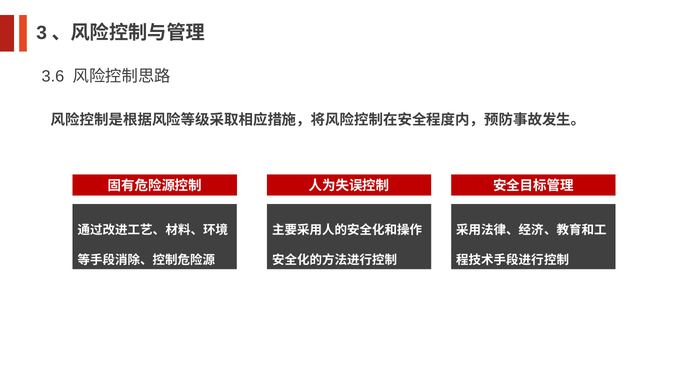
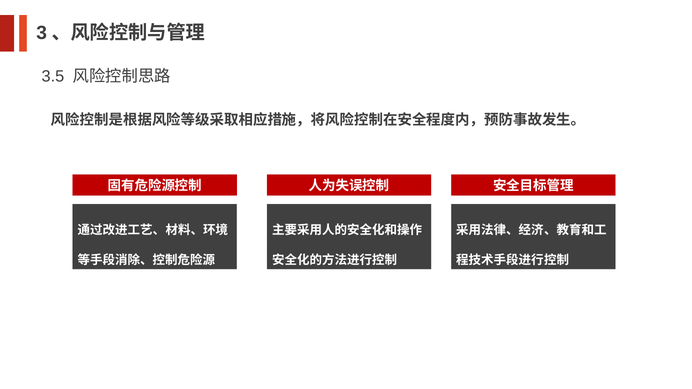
3.6: 3.6 -> 3.5
